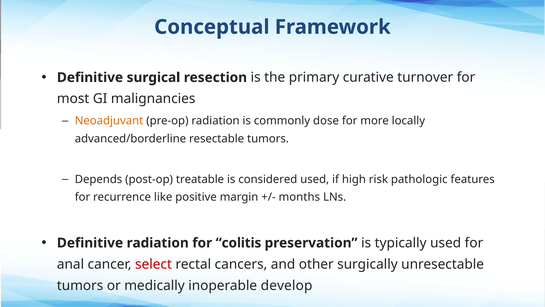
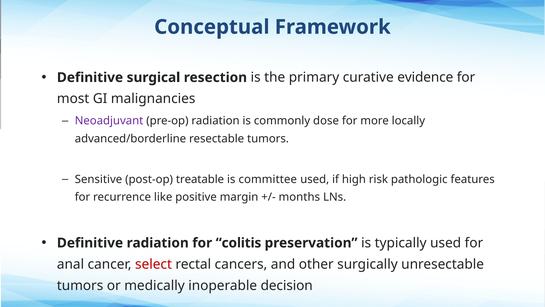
turnover: turnover -> evidence
Neoadjuvant colour: orange -> purple
Depends: Depends -> Sensitive
considered: considered -> committee
develop: develop -> decision
